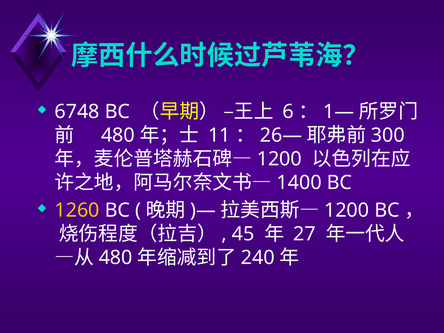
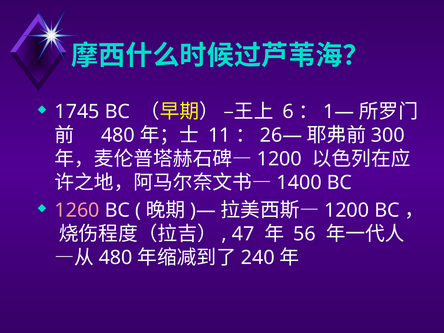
6748: 6748 -> 1745
1260 colour: yellow -> pink
45: 45 -> 47
27: 27 -> 56
